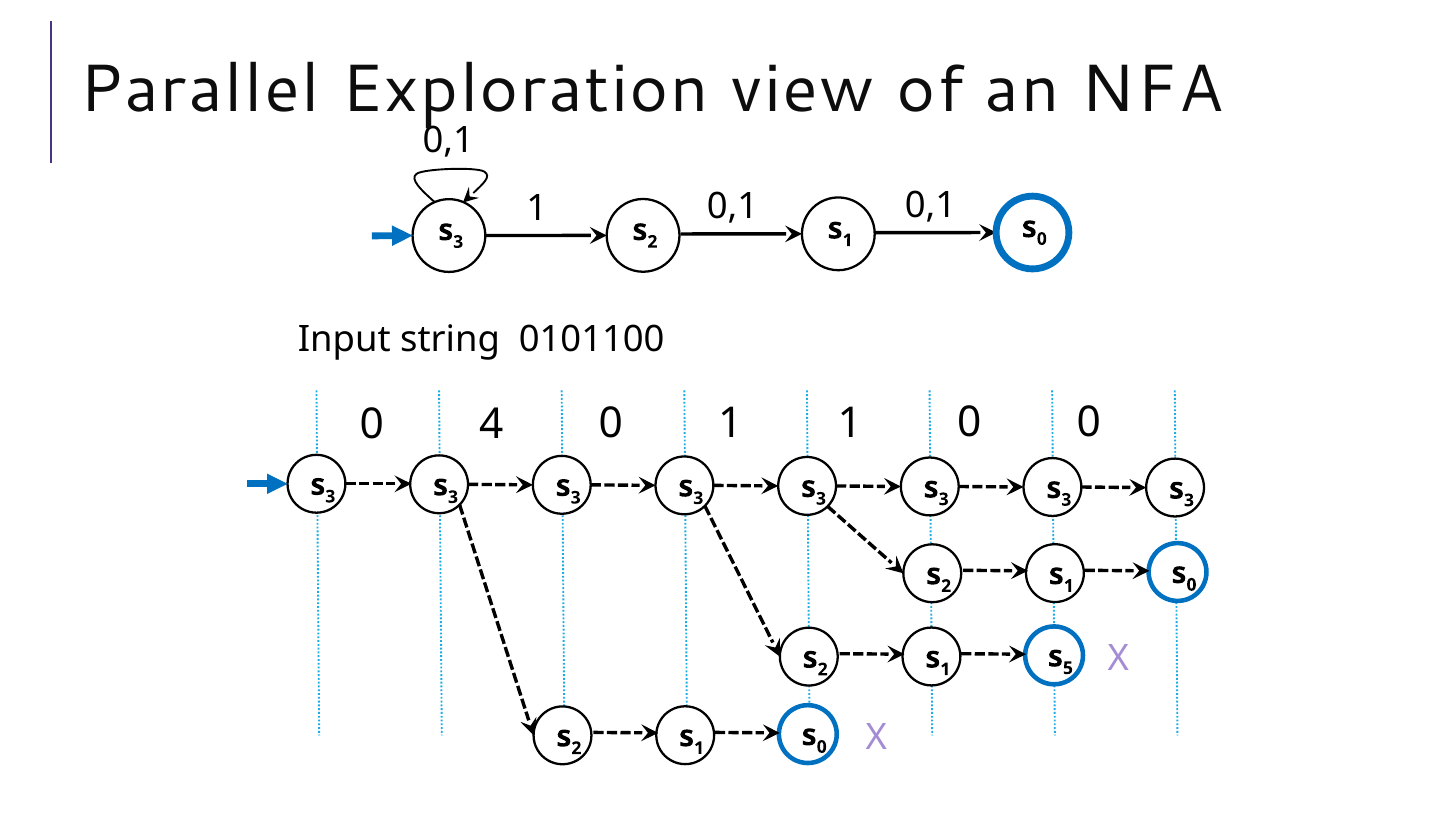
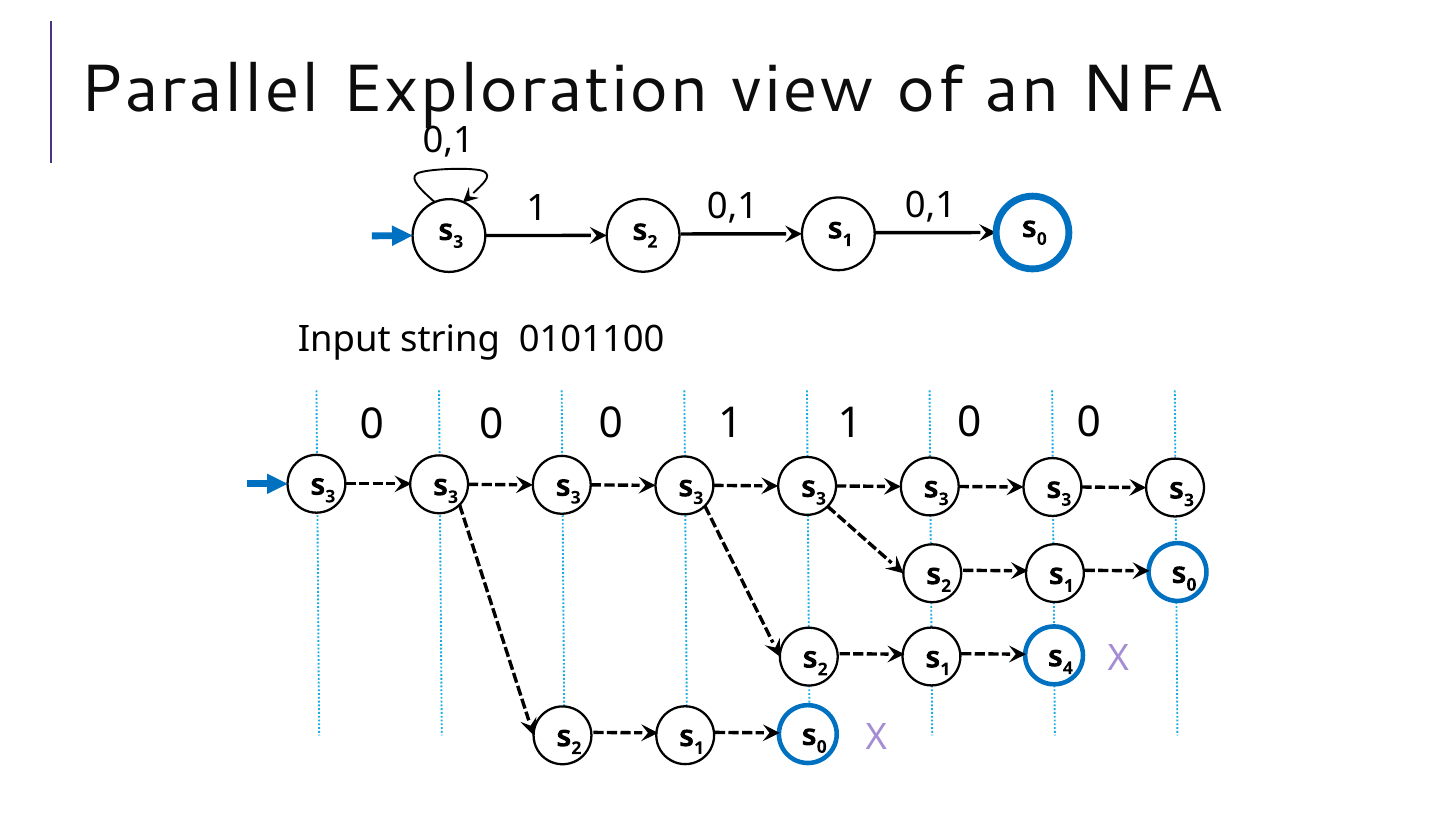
4 at (491, 424): 4 -> 0
5: 5 -> 4
